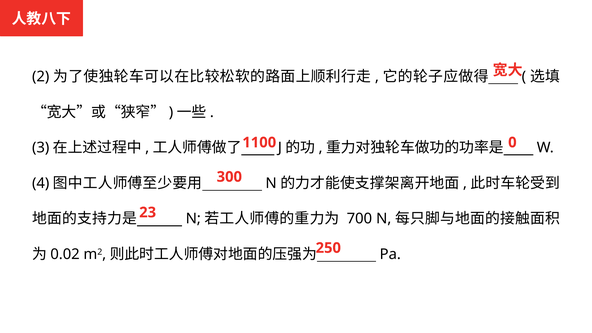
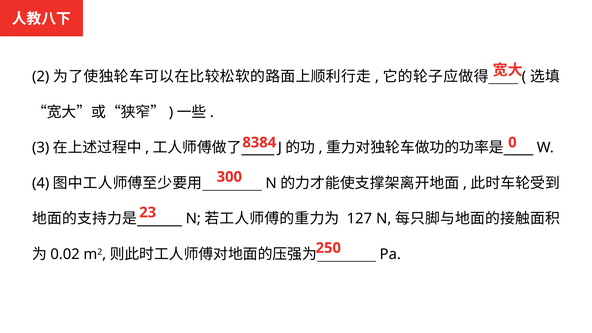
1100: 1100 -> 8384
700: 700 -> 127
